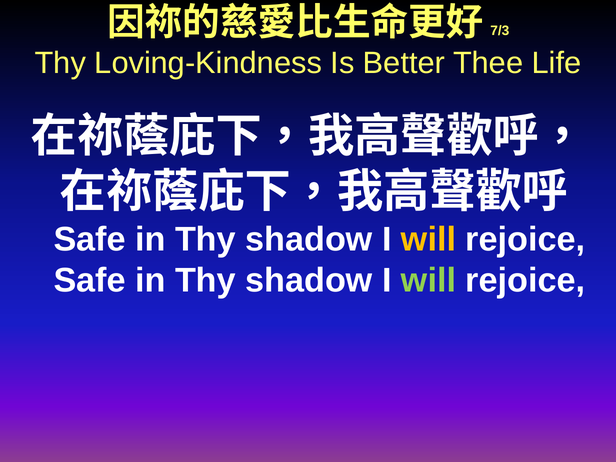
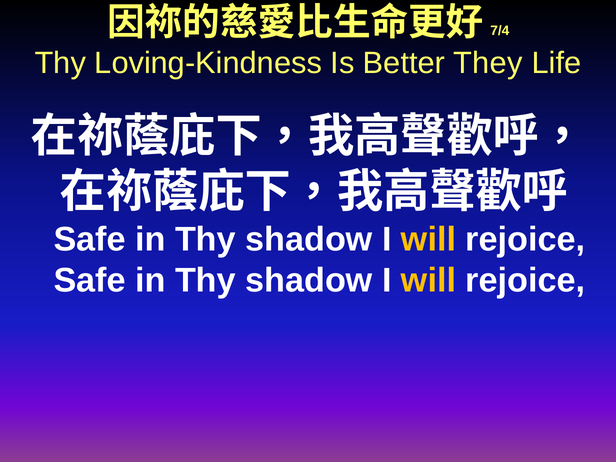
7/3: 7/3 -> 7/4
Thee: Thee -> They
will at (428, 281) colour: light green -> yellow
